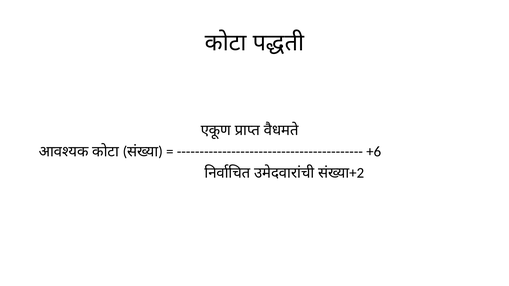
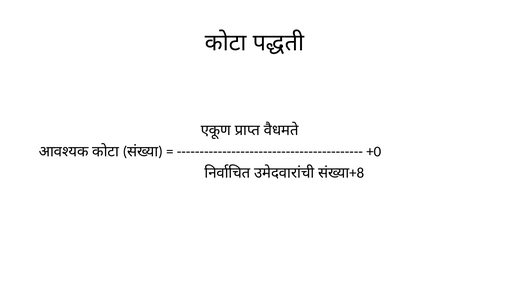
+6: +6 -> +0
+2: +2 -> +8
